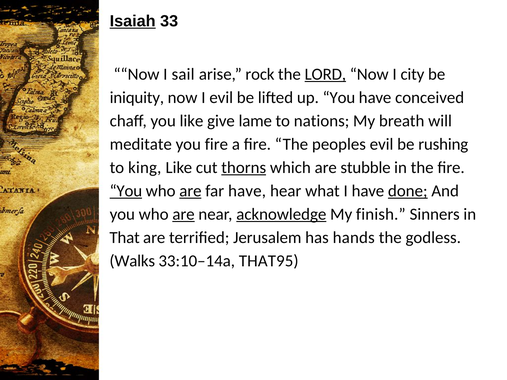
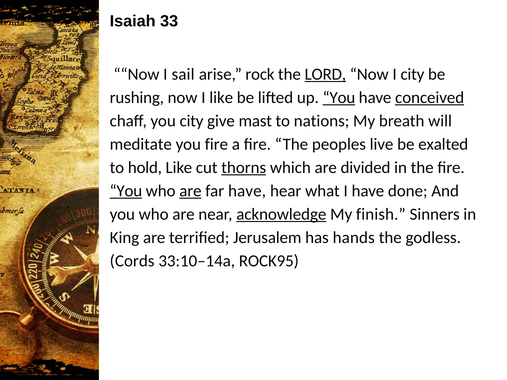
Isaiah underline: present -> none
iniquity: iniquity -> rushing
I evil: evil -> like
You at (339, 98) underline: none -> present
conceived underline: none -> present
you like: like -> city
lame: lame -> mast
peoples evil: evil -> live
rushing: rushing -> exalted
king: king -> hold
stubble: stubble -> divided
done underline: present -> none
are at (184, 214) underline: present -> none
That: That -> King
Walks: Walks -> Cords
THAT95: THAT95 -> ROCK95
